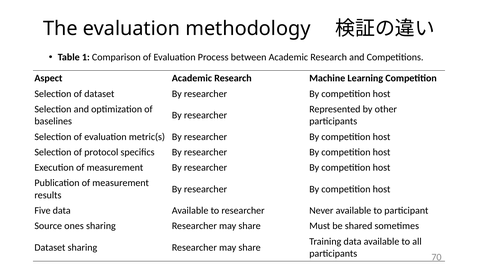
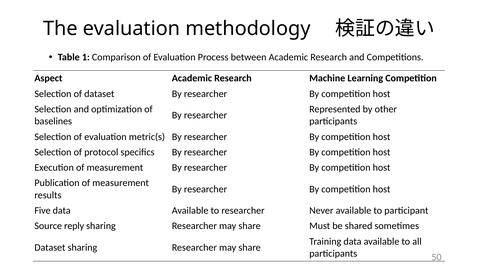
ones: ones -> reply
70: 70 -> 50
